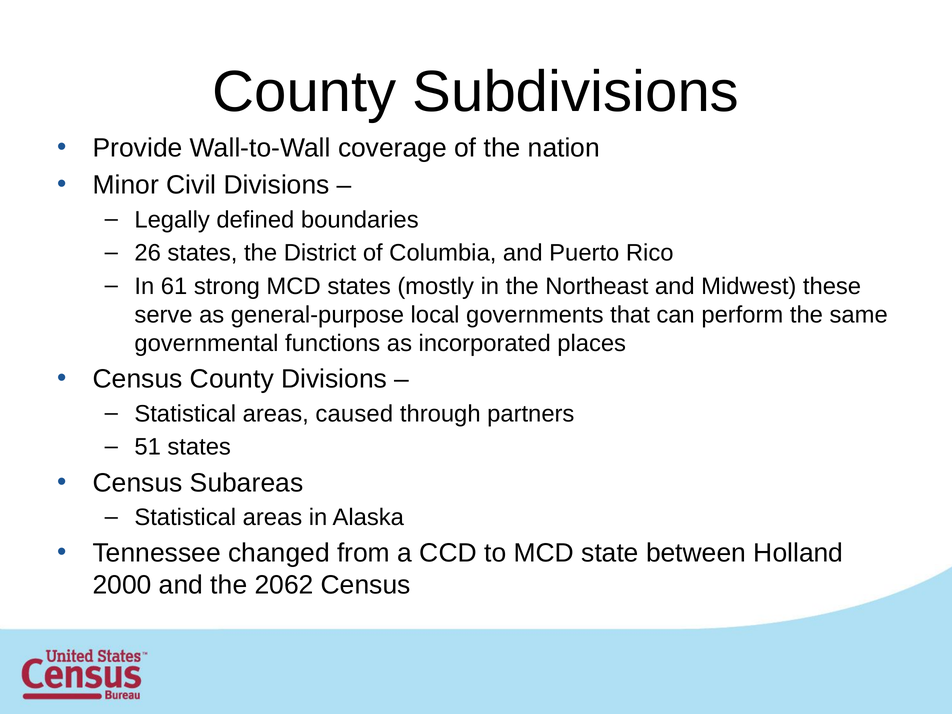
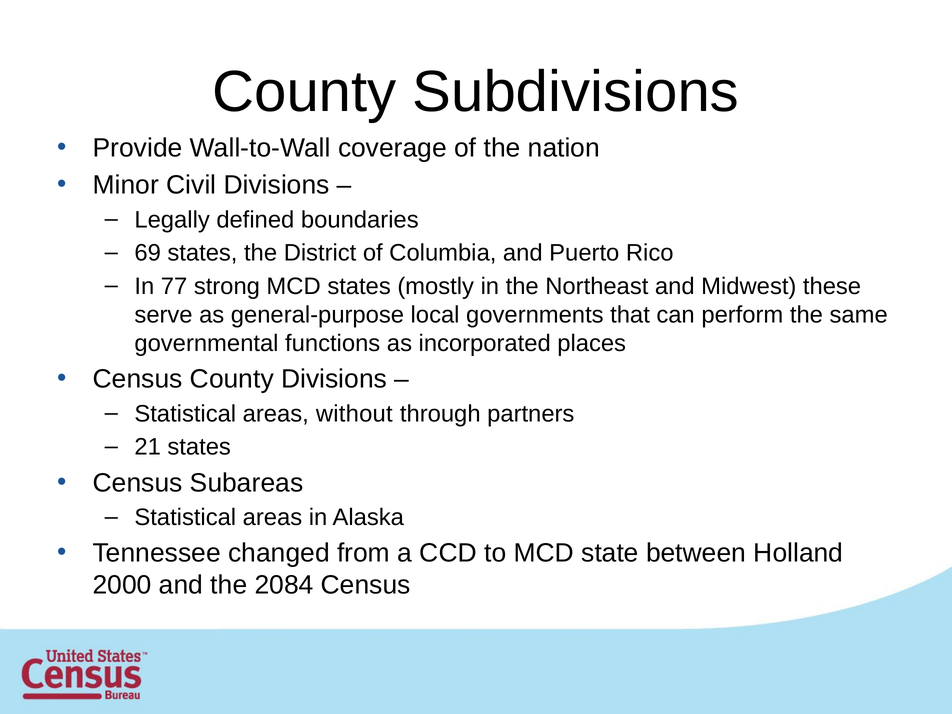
26: 26 -> 69
61: 61 -> 77
caused: caused -> without
51: 51 -> 21
2062: 2062 -> 2084
